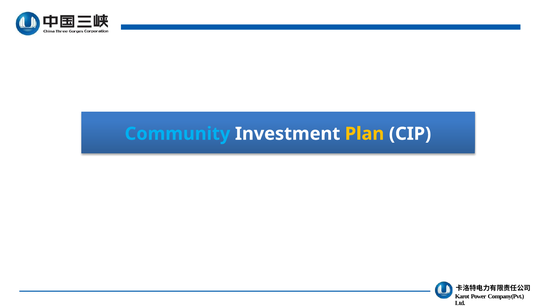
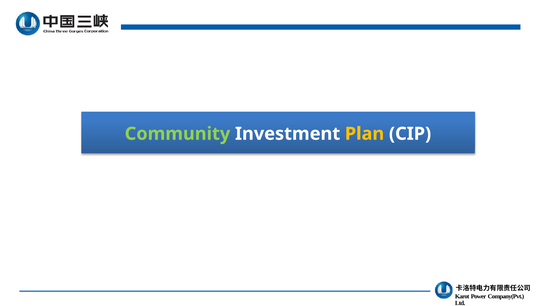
Community colour: light blue -> light green
